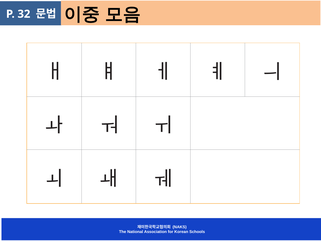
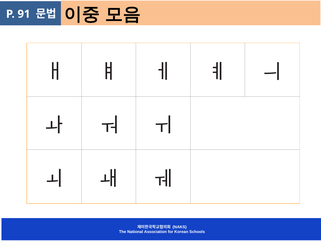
32: 32 -> 91
